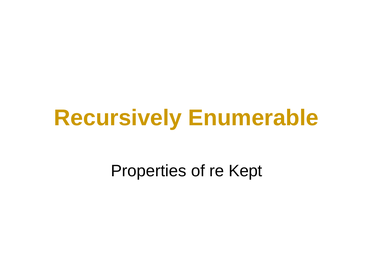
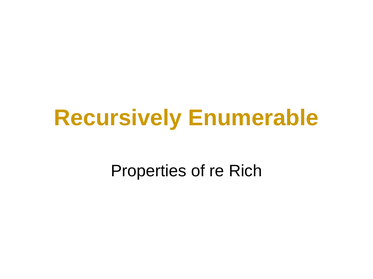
Kept: Kept -> Rich
